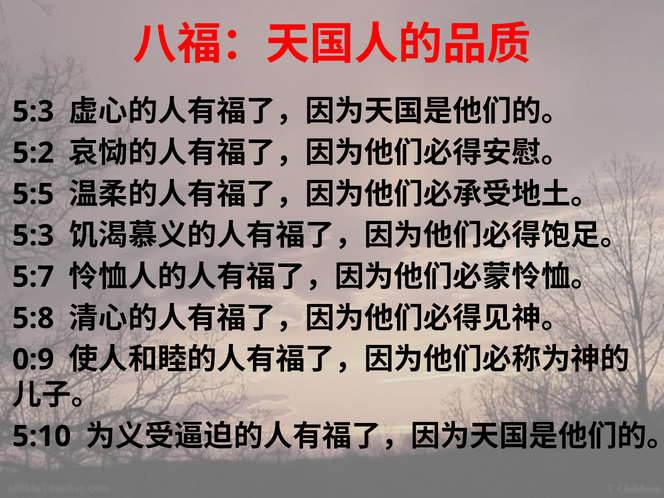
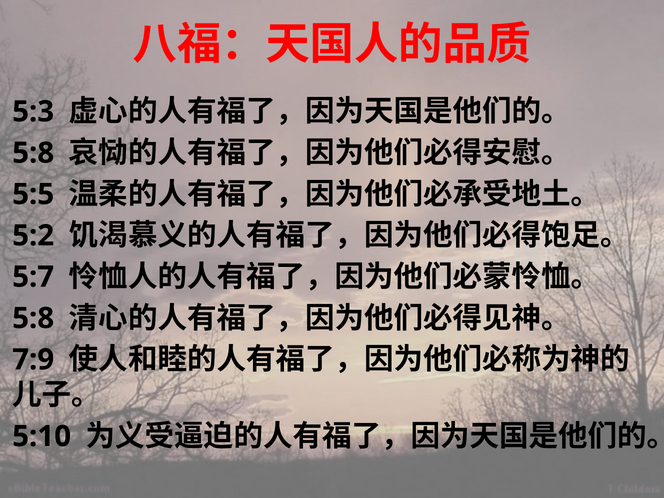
5:2 at (33, 153): 5:2 -> 5:8
5:3 at (33, 236): 5:3 -> 5:2
0:9: 0:9 -> 7:9
